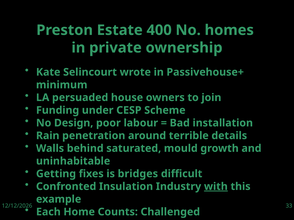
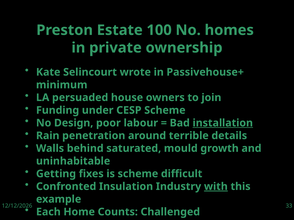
400: 400 -> 100
installation underline: none -> present
is bridges: bridges -> scheme
